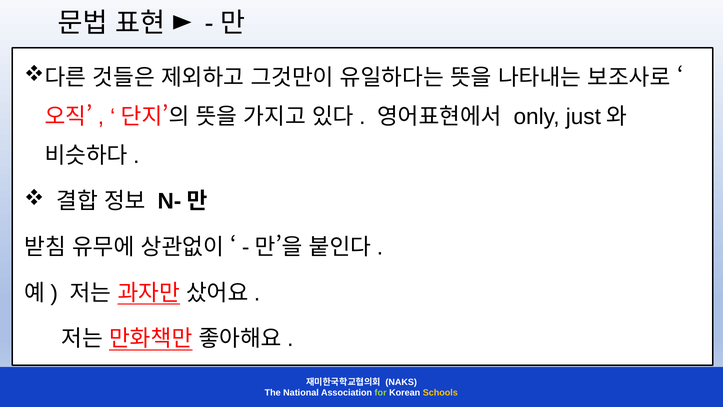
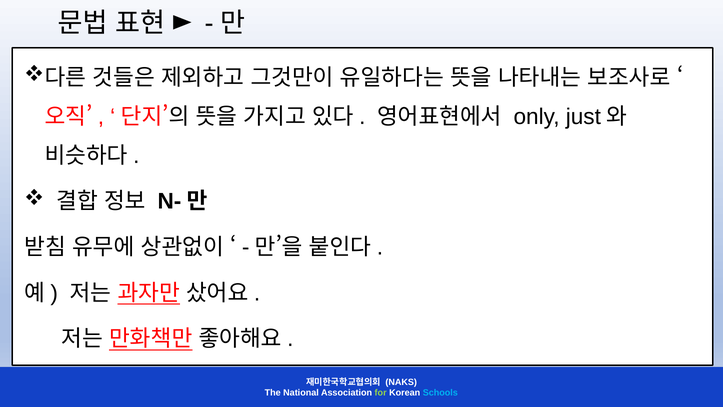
Schools colour: yellow -> light blue
